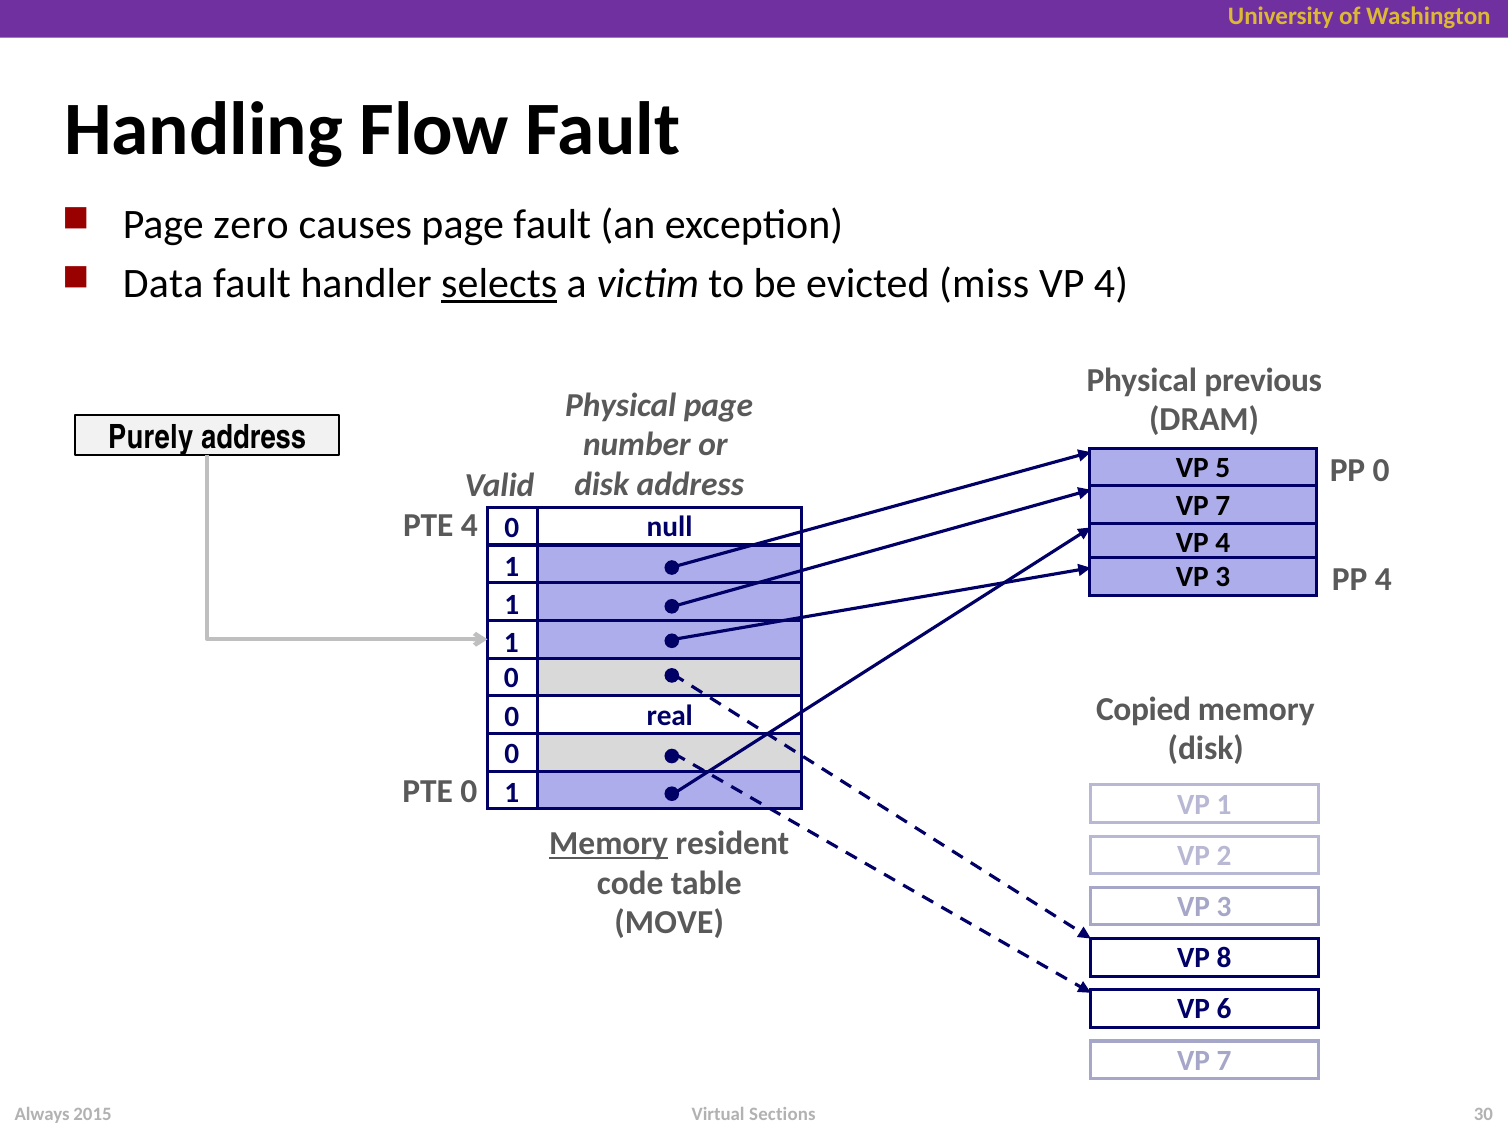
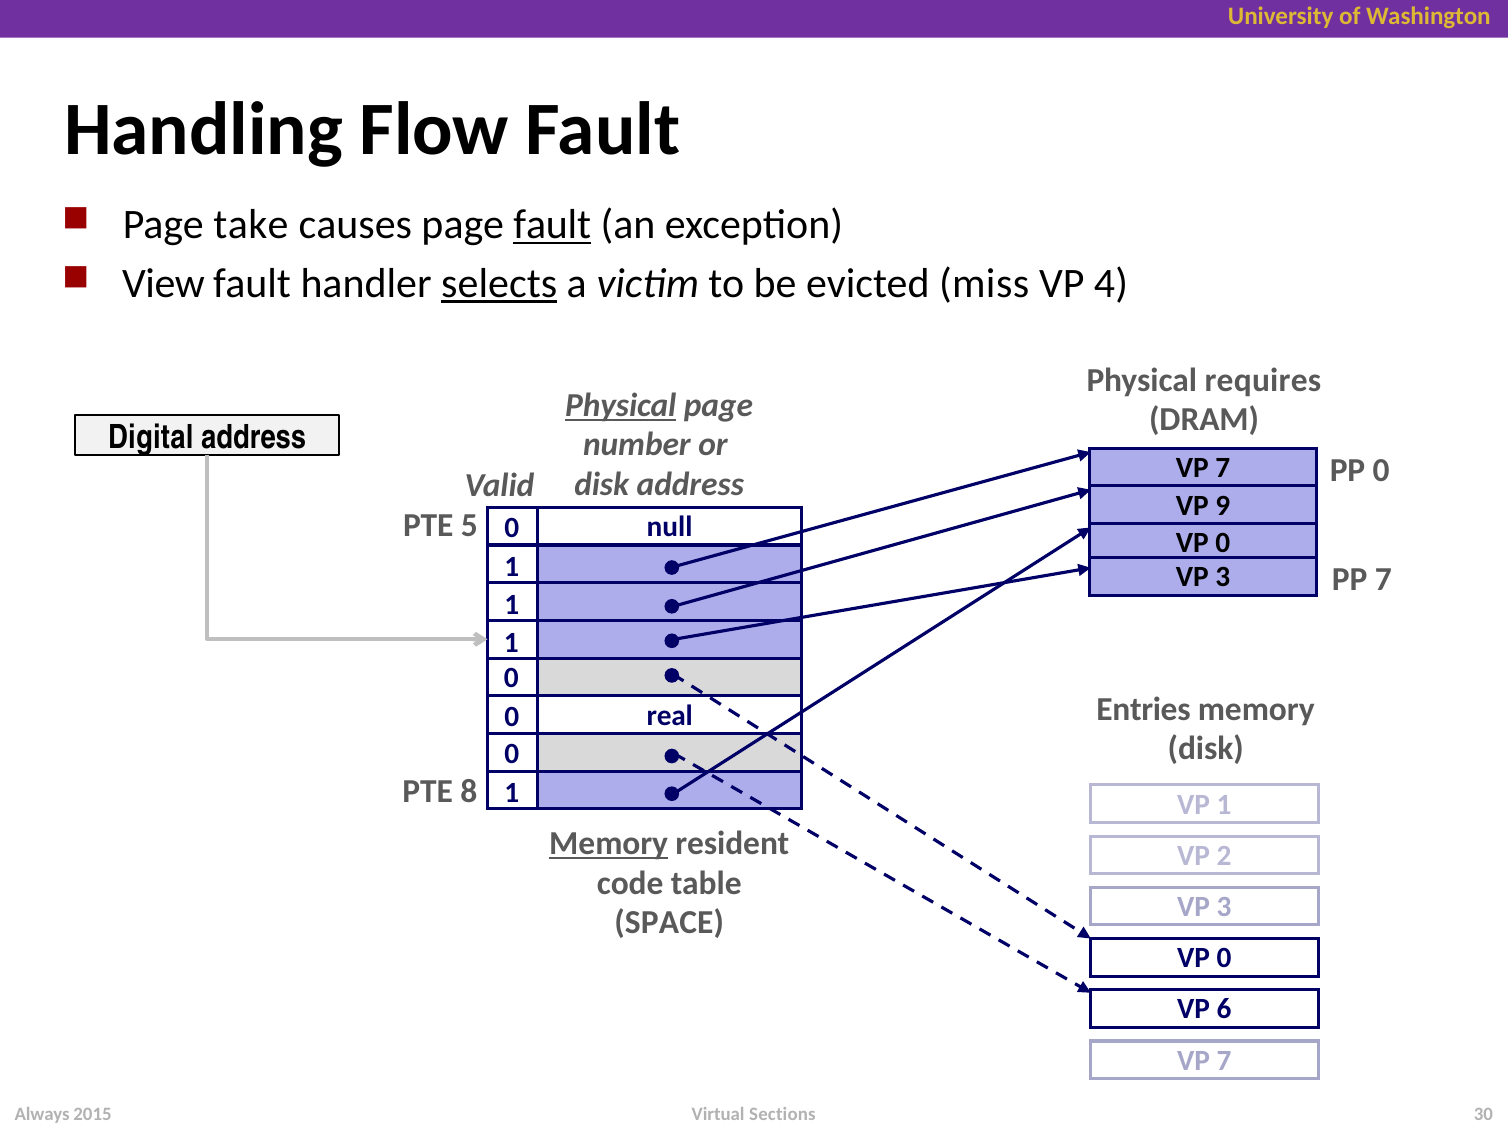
zero: zero -> take
fault at (552, 225) underline: none -> present
Data: Data -> View
previous: previous -> requires
Physical at (621, 405) underline: none -> present
Purely: Purely -> Digital
5 at (1223, 468): 5 -> 7
7 at (1223, 505): 7 -> 9
PTE 4: 4 -> 5
4 at (1223, 543): 4 -> 0
PP 4: 4 -> 7
Copied: Copied -> Entries
PTE 0: 0 -> 8
MOVE: MOVE -> SPACE
8 at (1224, 958): 8 -> 0
